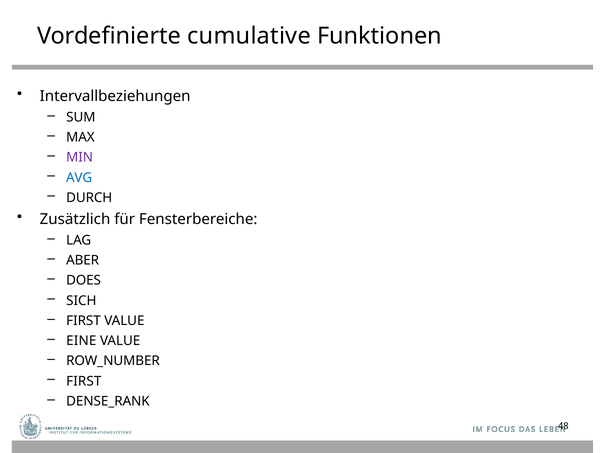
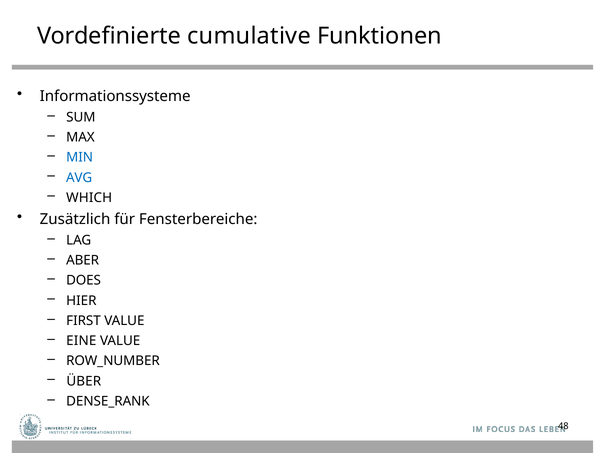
Intervallbeziehungen: Intervallbeziehungen -> Informationssysteme
MIN colour: purple -> blue
DURCH: DURCH -> WHICH
SICH: SICH -> HIER
FIRST at (84, 382): FIRST -> ÜBER
